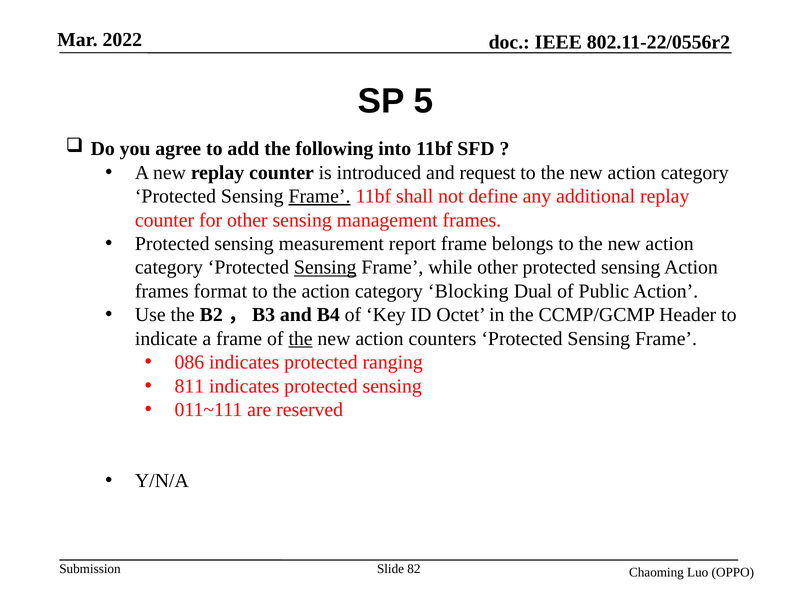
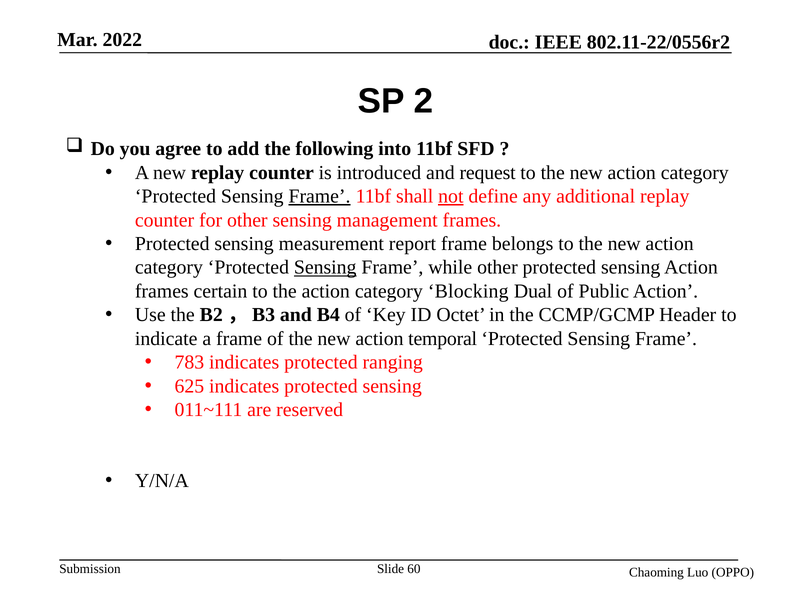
5: 5 -> 2
not underline: none -> present
format: format -> certain
the at (301, 339) underline: present -> none
counters: counters -> temporal
086: 086 -> 783
811: 811 -> 625
82: 82 -> 60
